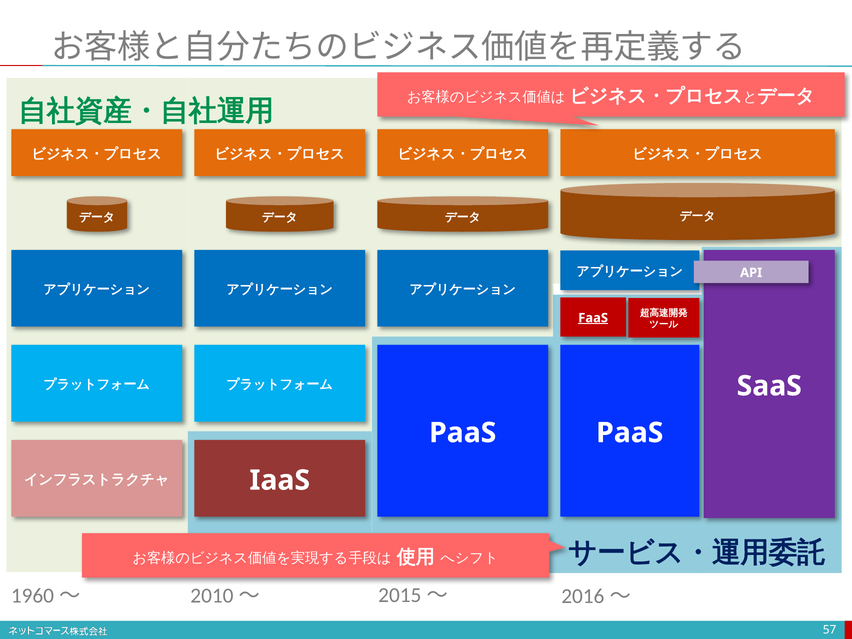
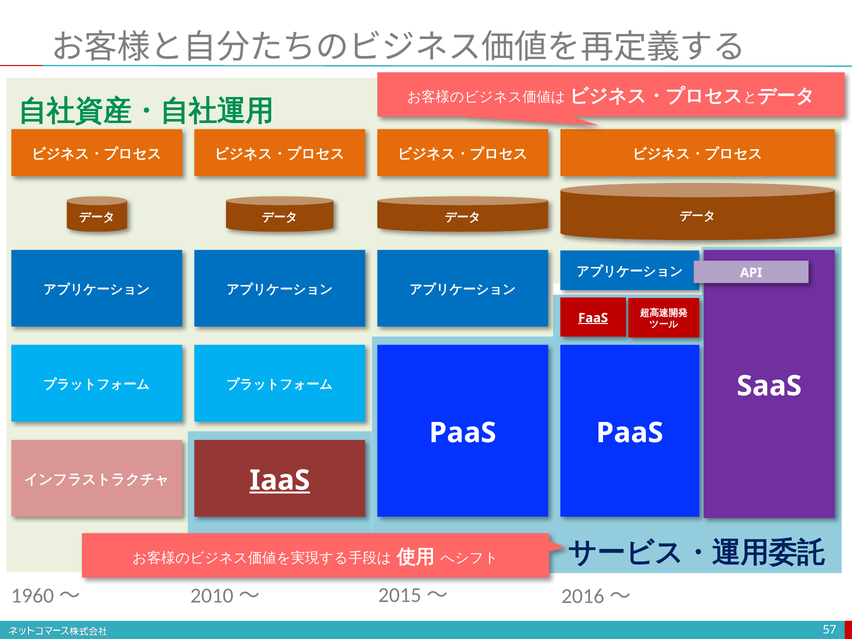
IaaS underline: none -> present
